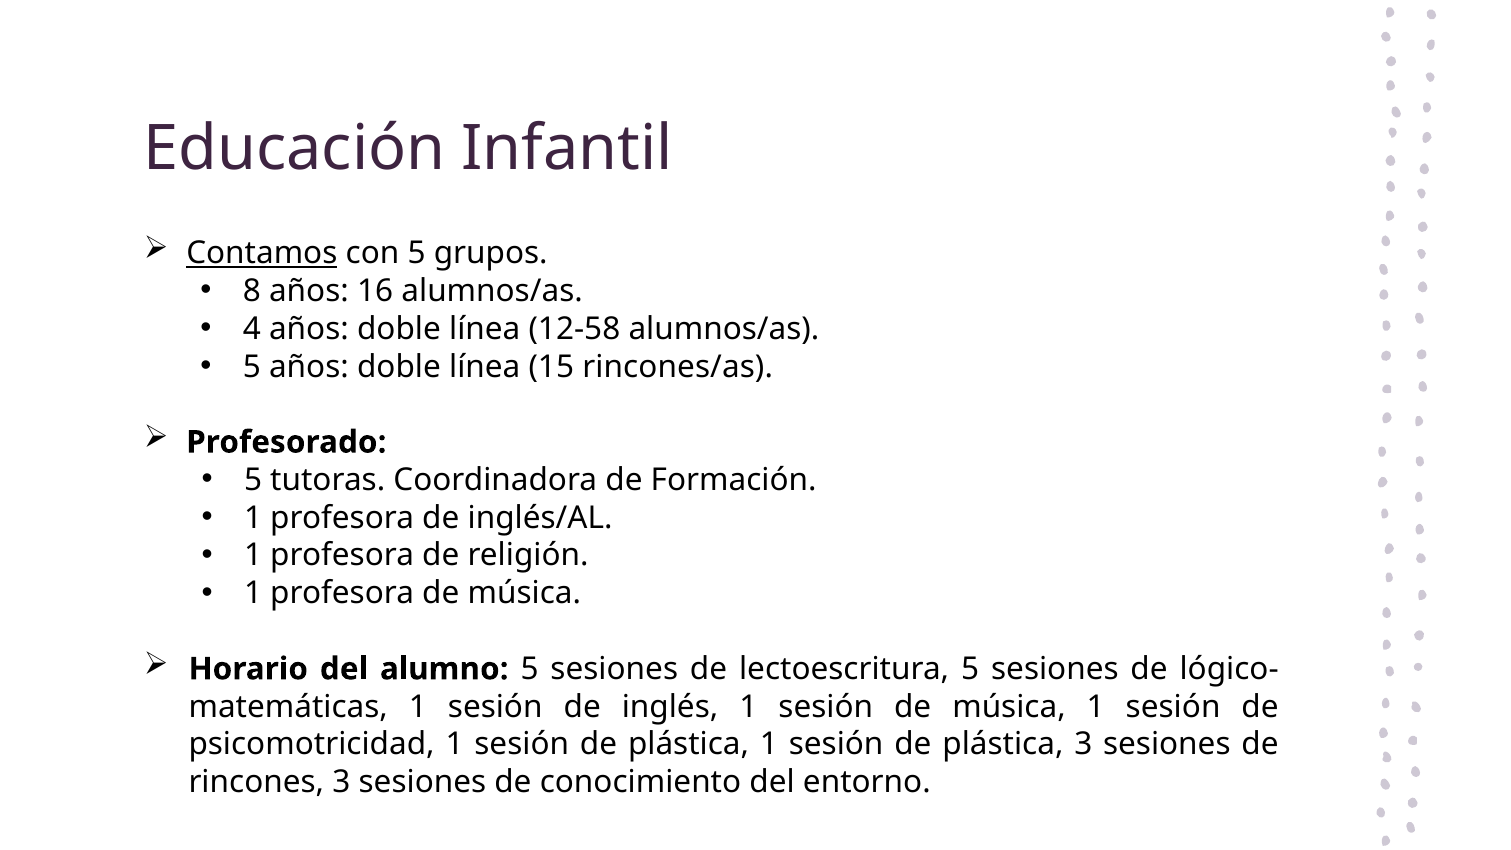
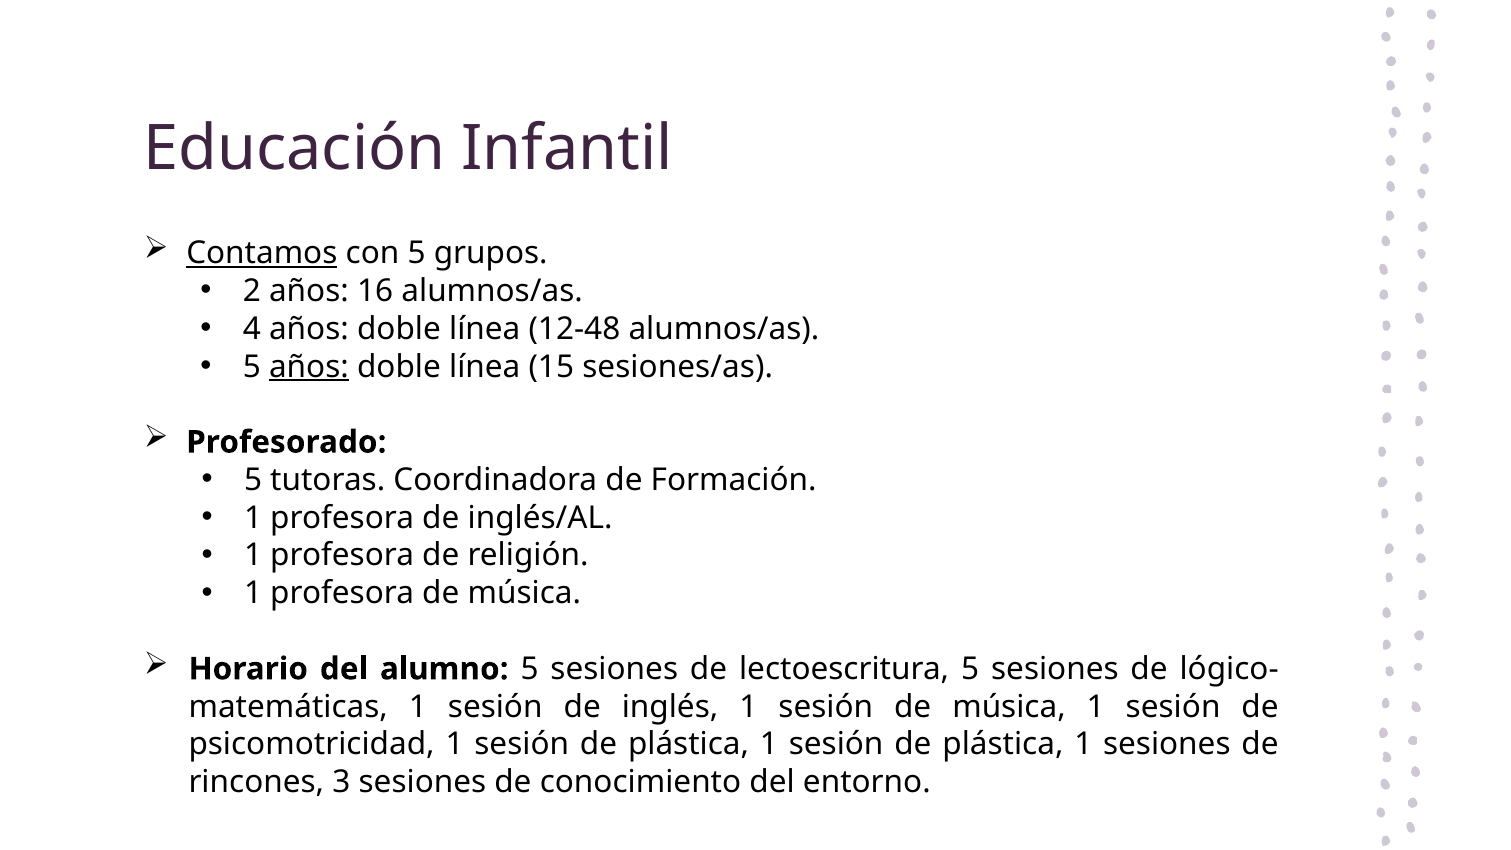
8: 8 -> 2
12-58: 12-58 -> 12-48
años at (309, 367) underline: none -> present
rincones/as: rincones/as -> sesiones/as
3 at (1083, 745): 3 -> 1
